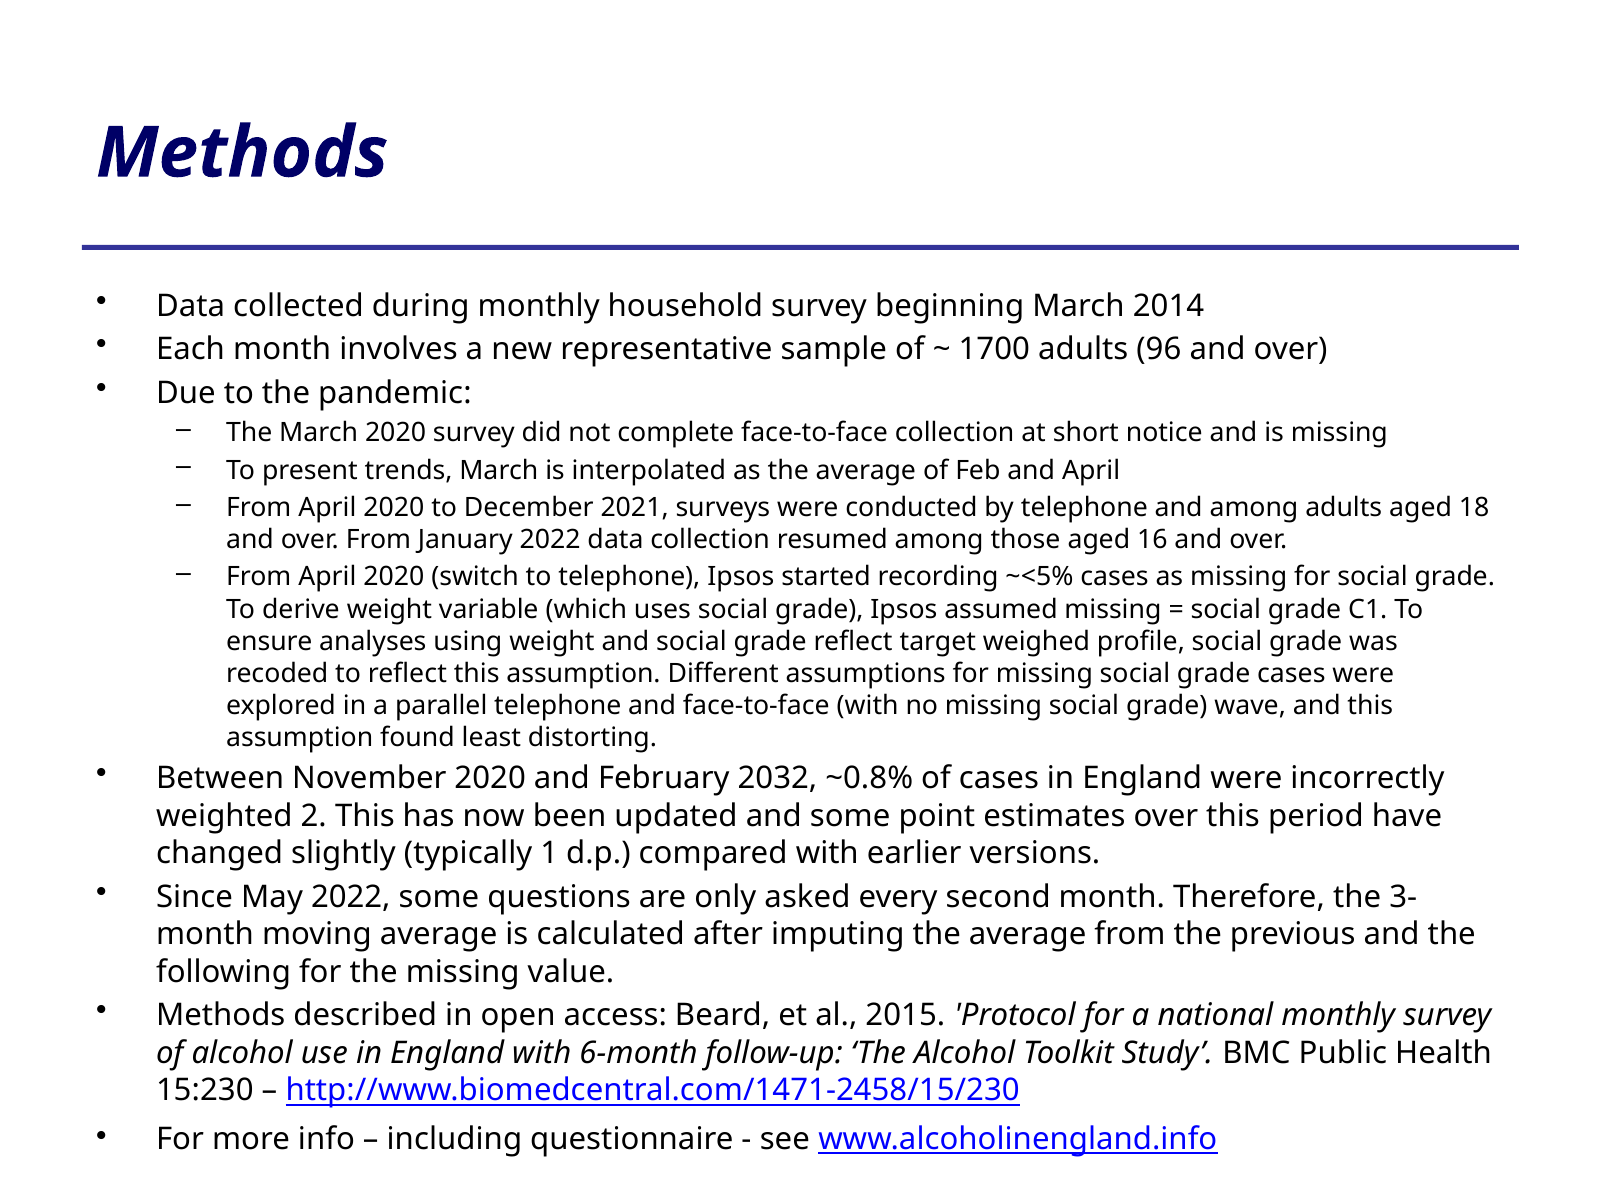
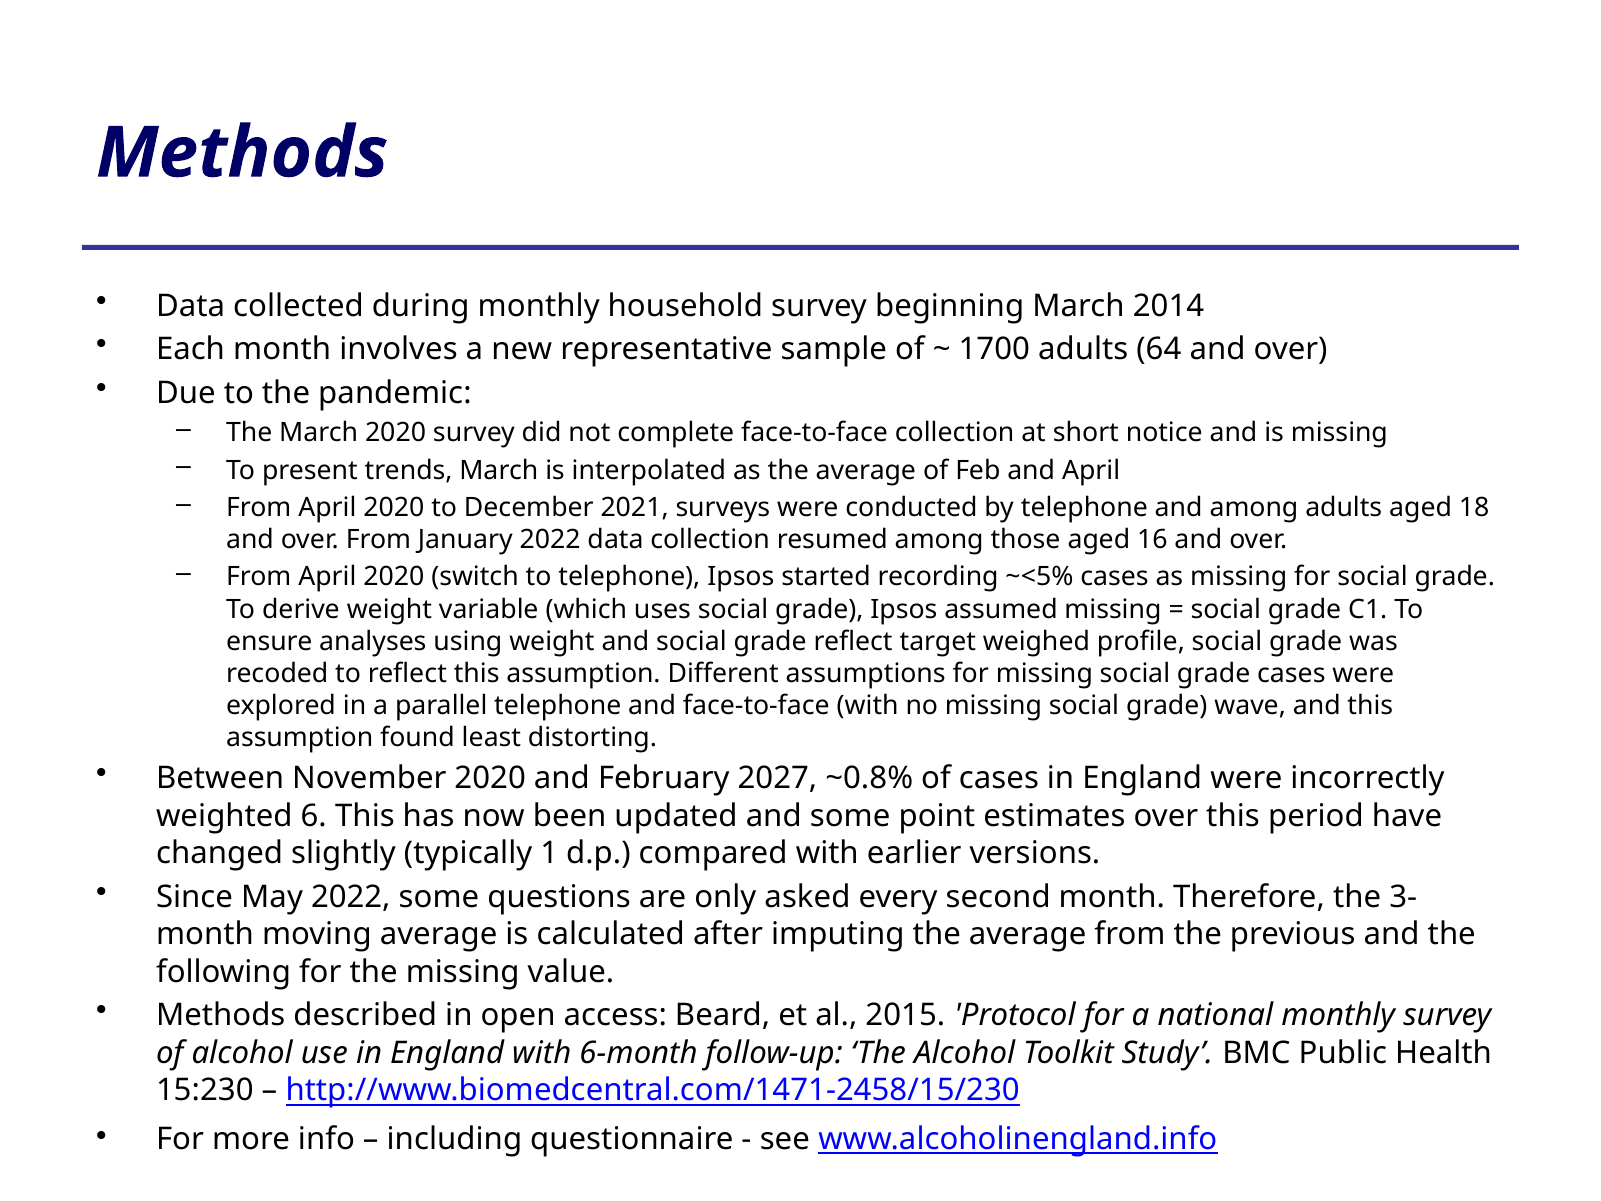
96: 96 -> 64
2032: 2032 -> 2027
2: 2 -> 6
